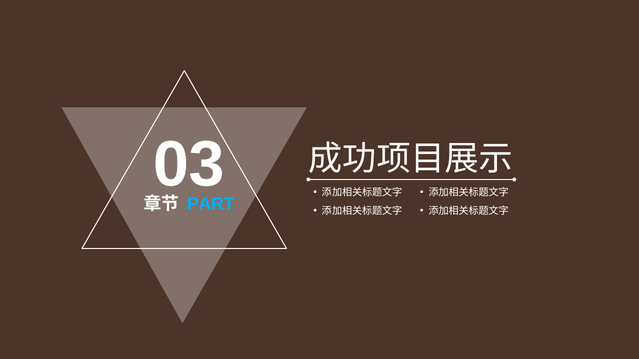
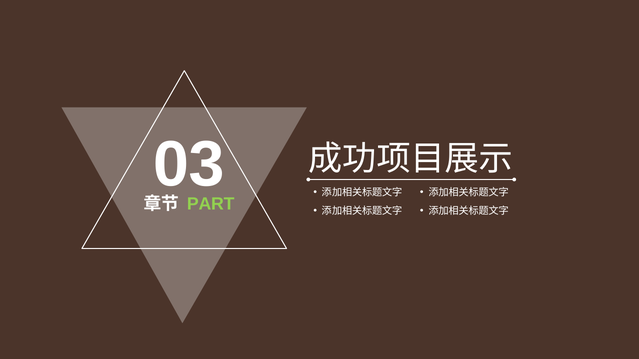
PART colour: light blue -> light green
